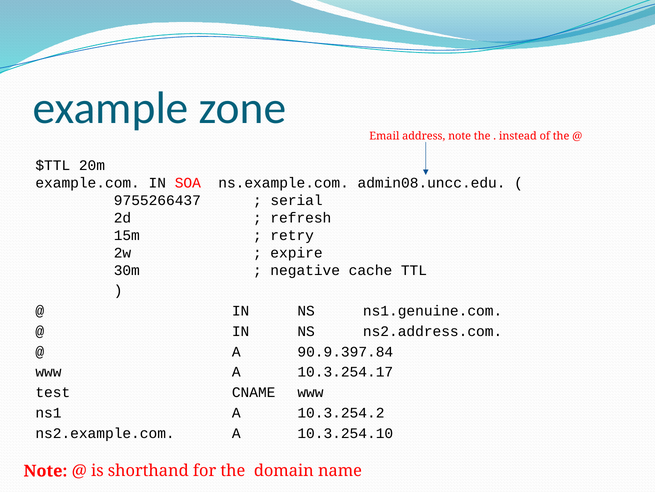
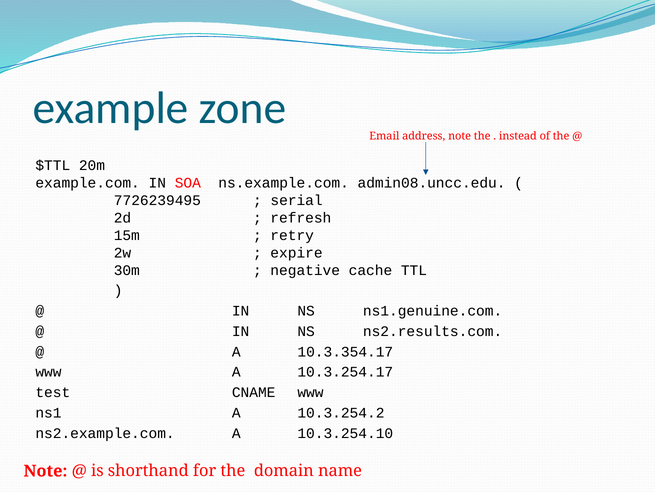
9755266437: 9755266437 -> 7726239495
ns2.address.com: ns2.address.com -> ns2.results.com
90.9.397.84: 90.9.397.84 -> 10.3.354.17
